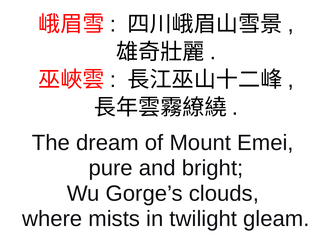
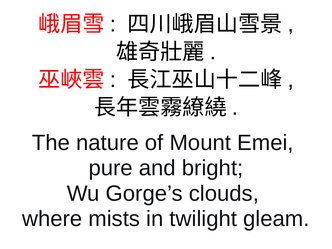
dream: dream -> nature
